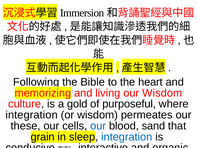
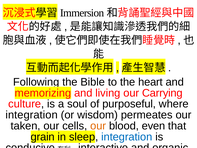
our Wisdom: Wisdom -> Carrying
gold: gold -> soul
these: these -> taken
our at (98, 126) colour: blue -> orange
sand: sand -> even
